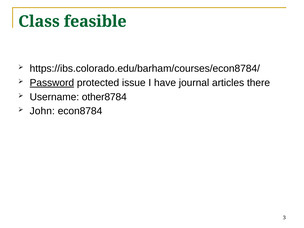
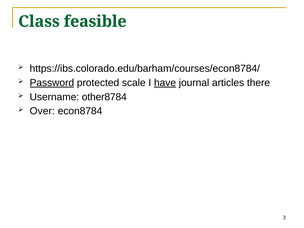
issue: issue -> scale
have underline: none -> present
John: John -> Over
